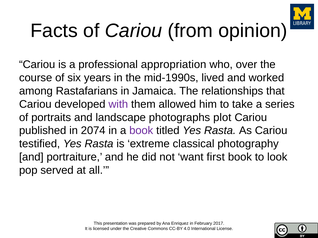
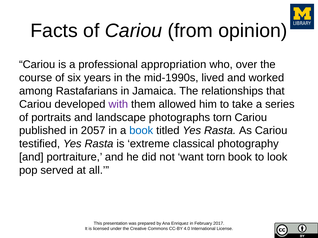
photographs plot: plot -> torn
2074: 2074 -> 2057
book at (141, 131) colour: purple -> blue
want first: first -> torn
